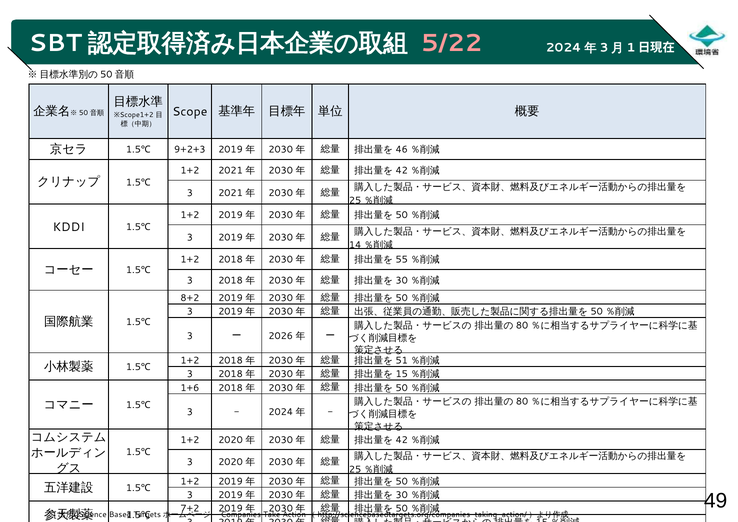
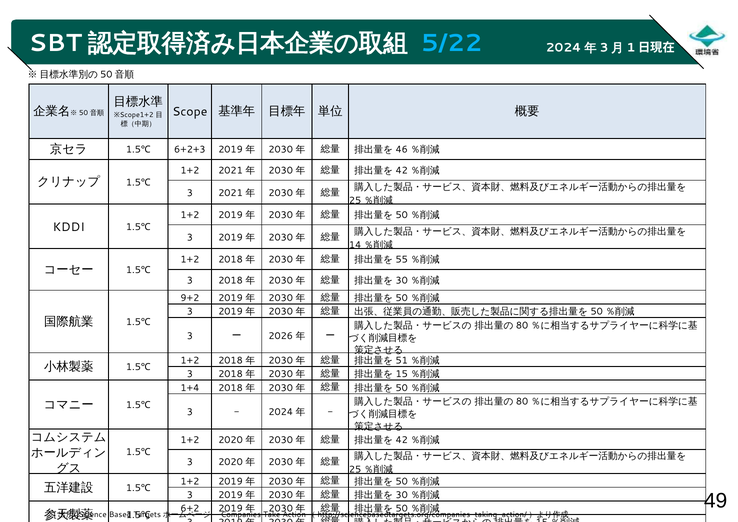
5/22 colour: pink -> light blue
9+2+3: 9+2+3 -> 6+2+3
8+2: 8+2 -> 9+2
1+6: 1+6 -> 1+4
7+2: 7+2 -> 6+2
